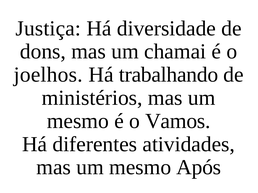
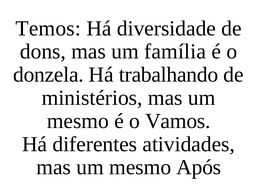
Justiça: Justiça -> Temos
chamai: chamai -> família
joelhos: joelhos -> donzela
